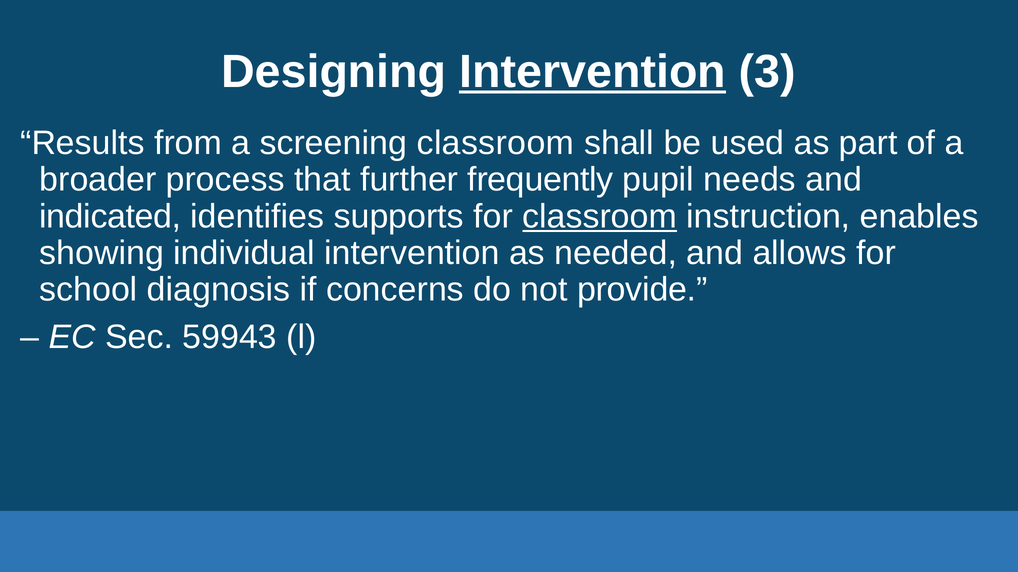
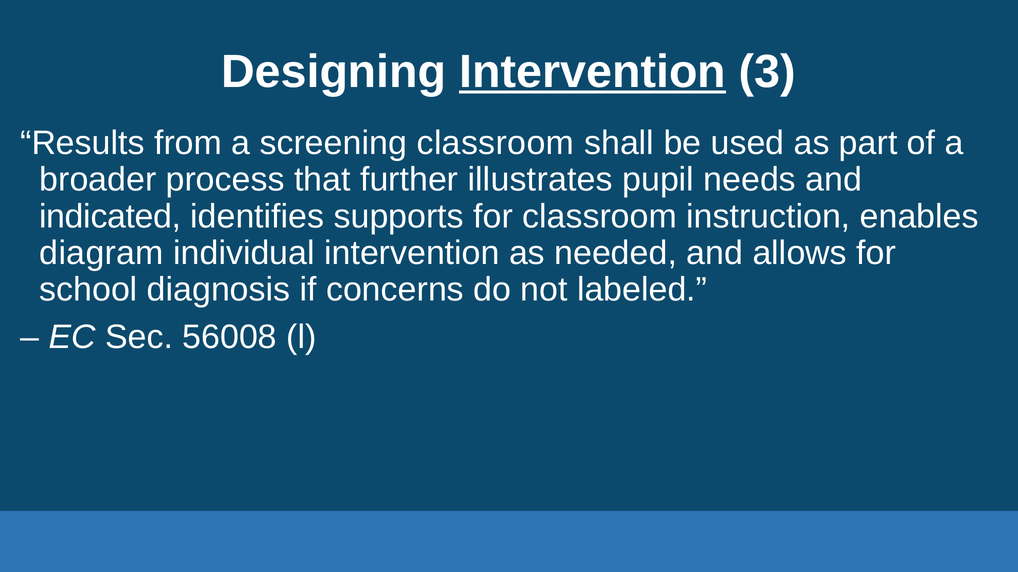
frequently: frequently -> illustrates
classroom at (600, 217) underline: present -> none
showing: showing -> diagram
provide: provide -> labeled
59943: 59943 -> 56008
